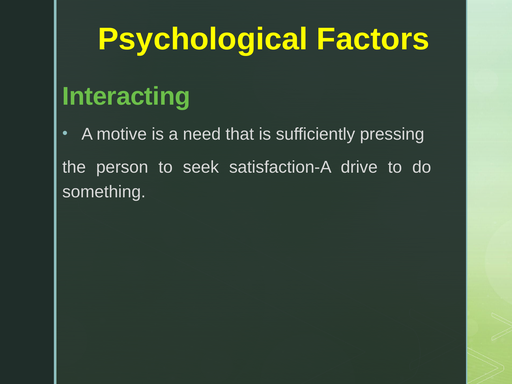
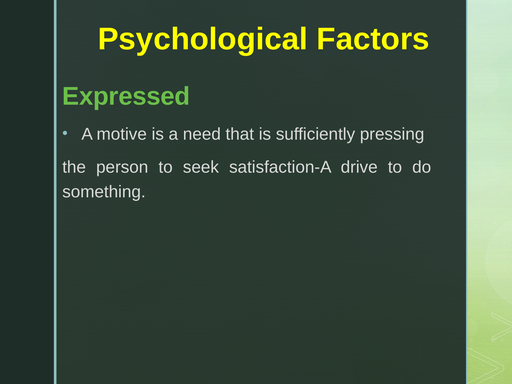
Interacting: Interacting -> Expressed
